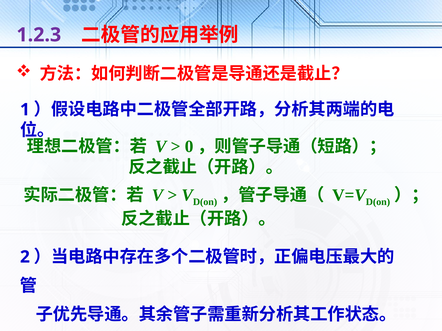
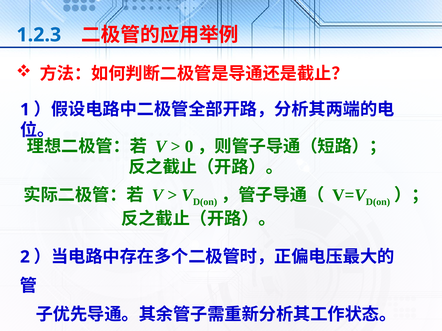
1.2.3 colour: purple -> blue
